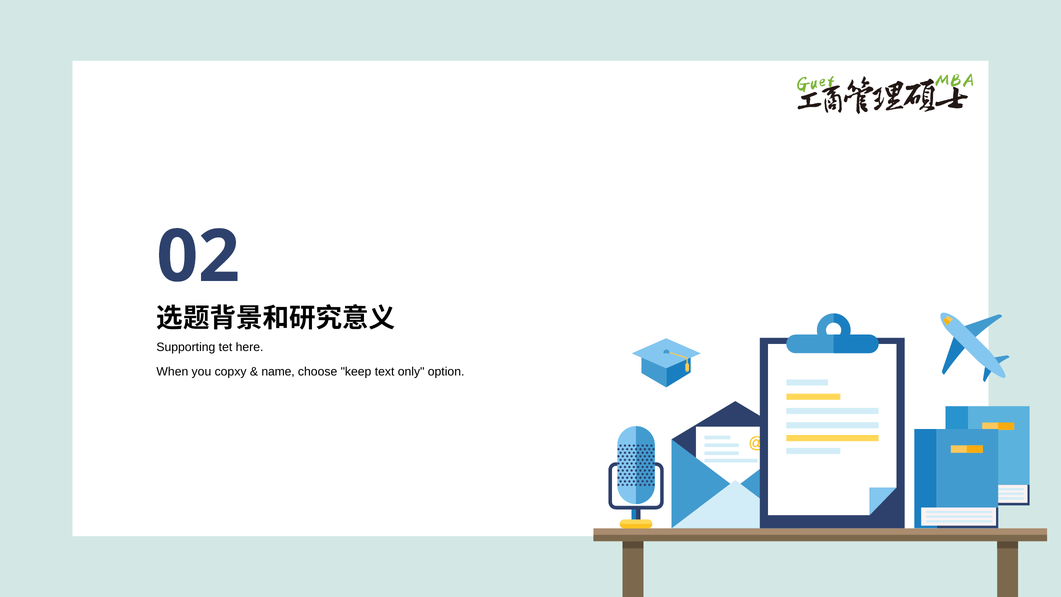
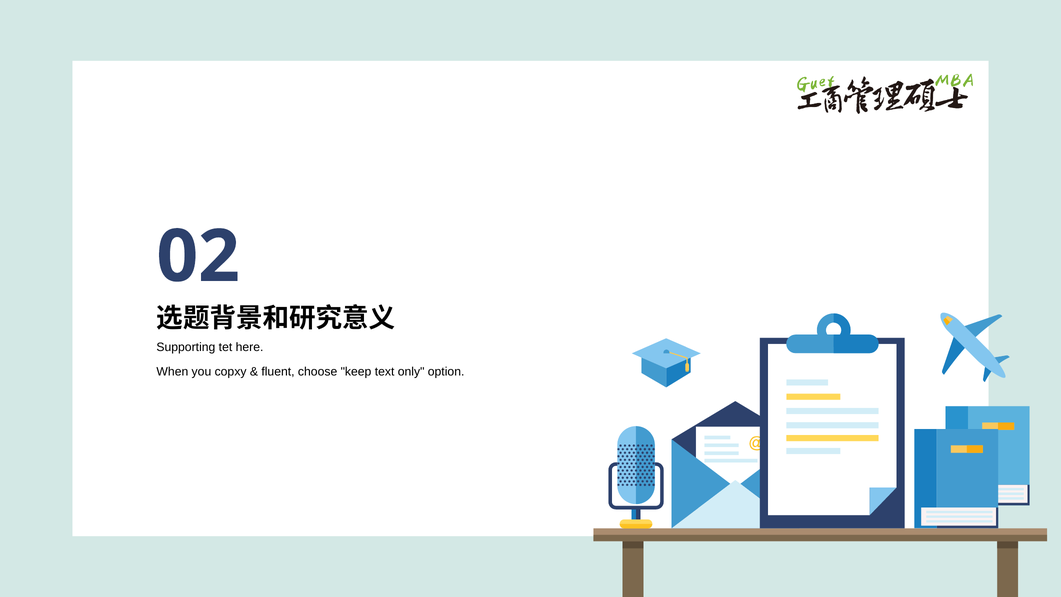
name: name -> fluent
